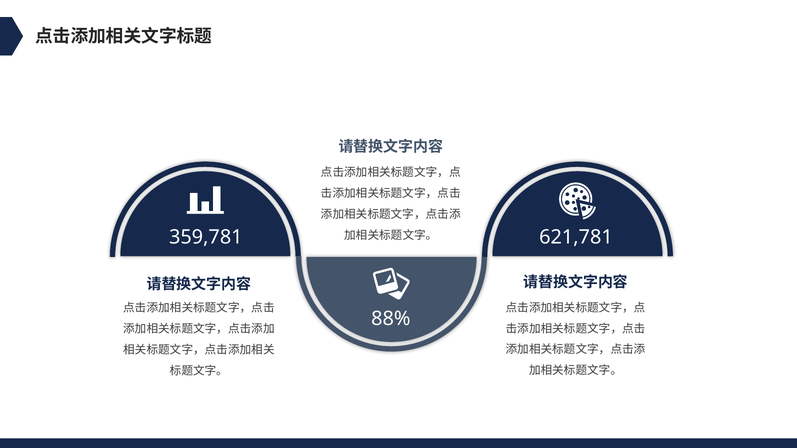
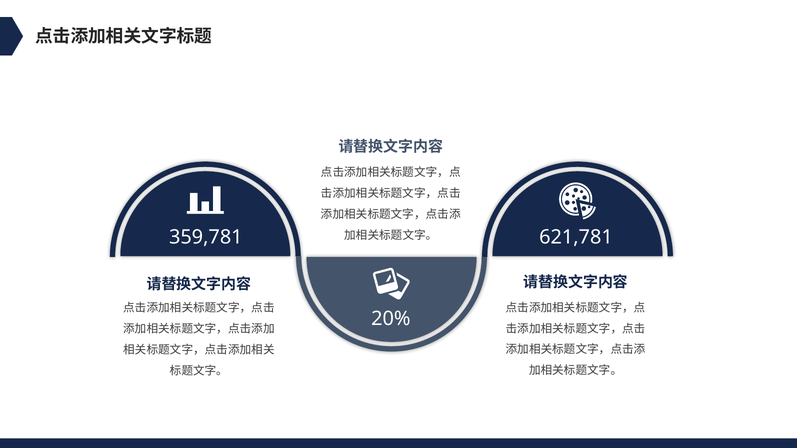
88%: 88% -> 20%
